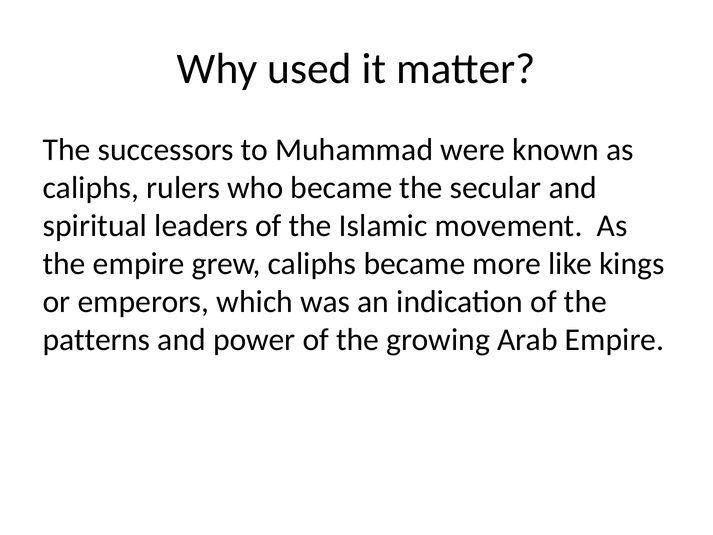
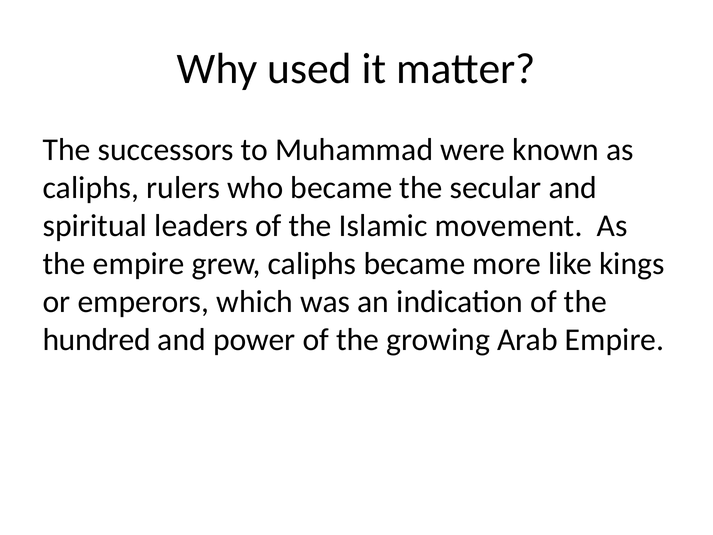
patterns: patterns -> hundred
